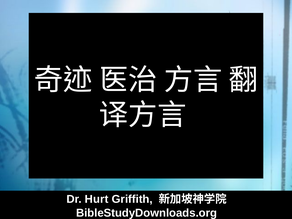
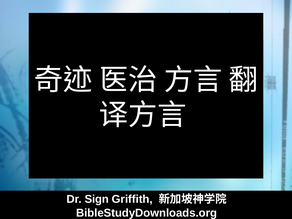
Hurt: Hurt -> Sign
